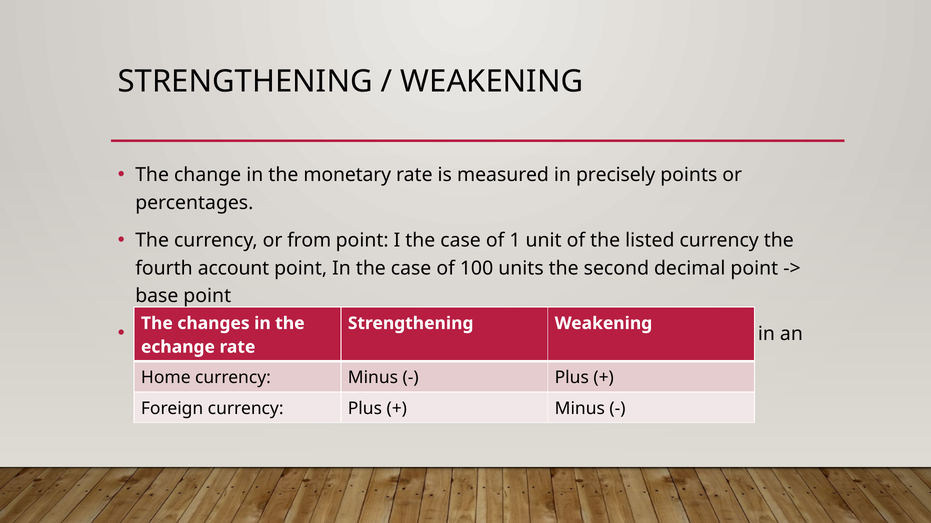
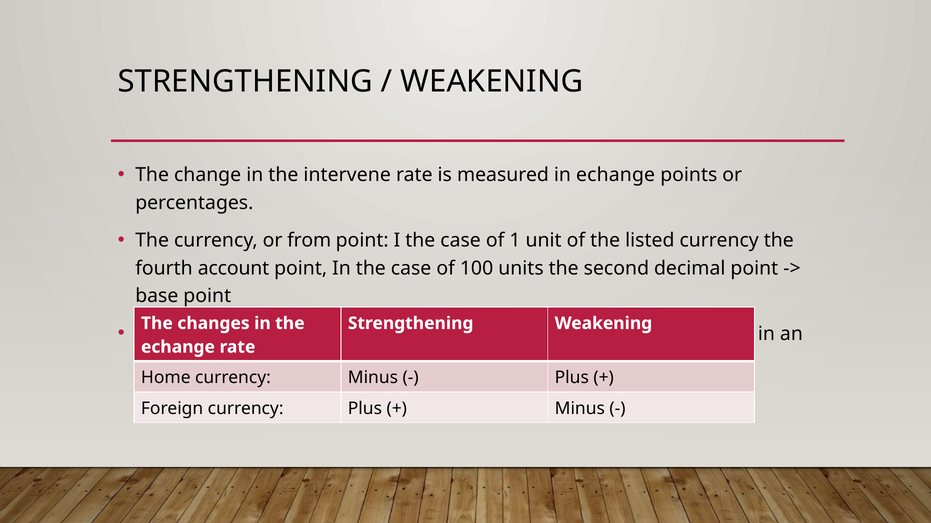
monetary: monetary -> intervene
in precisely: precisely -> echange
